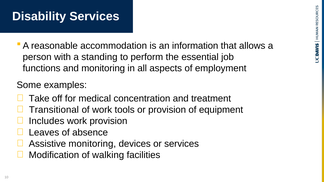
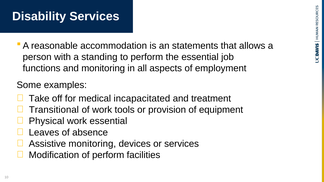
information: information -> statements
concentration: concentration -> incapacitated
Includes: Includes -> Physical
work provision: provision -> essential
of walking: walking -> perform
